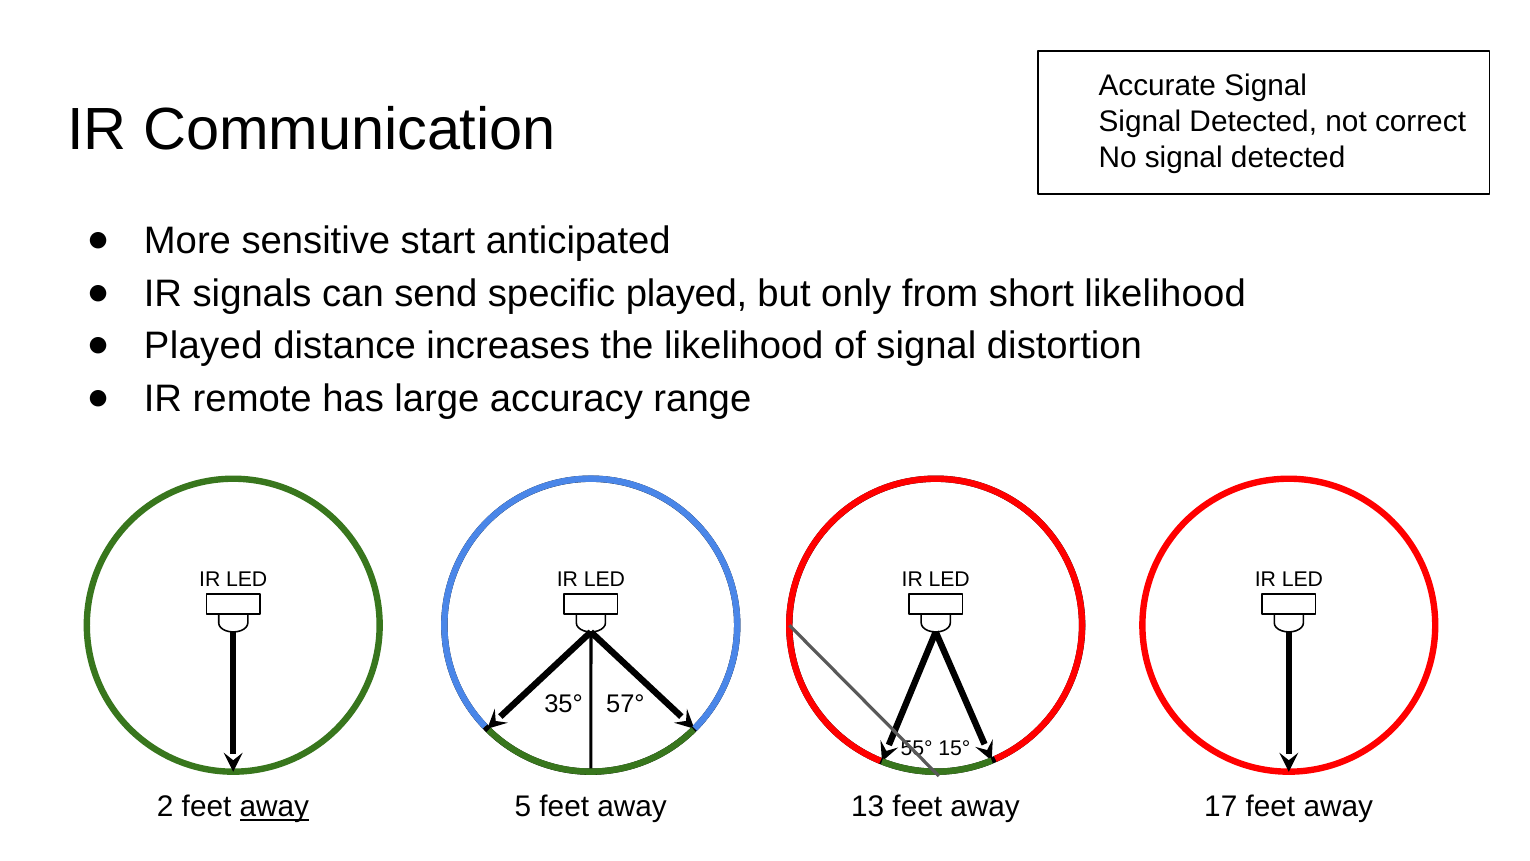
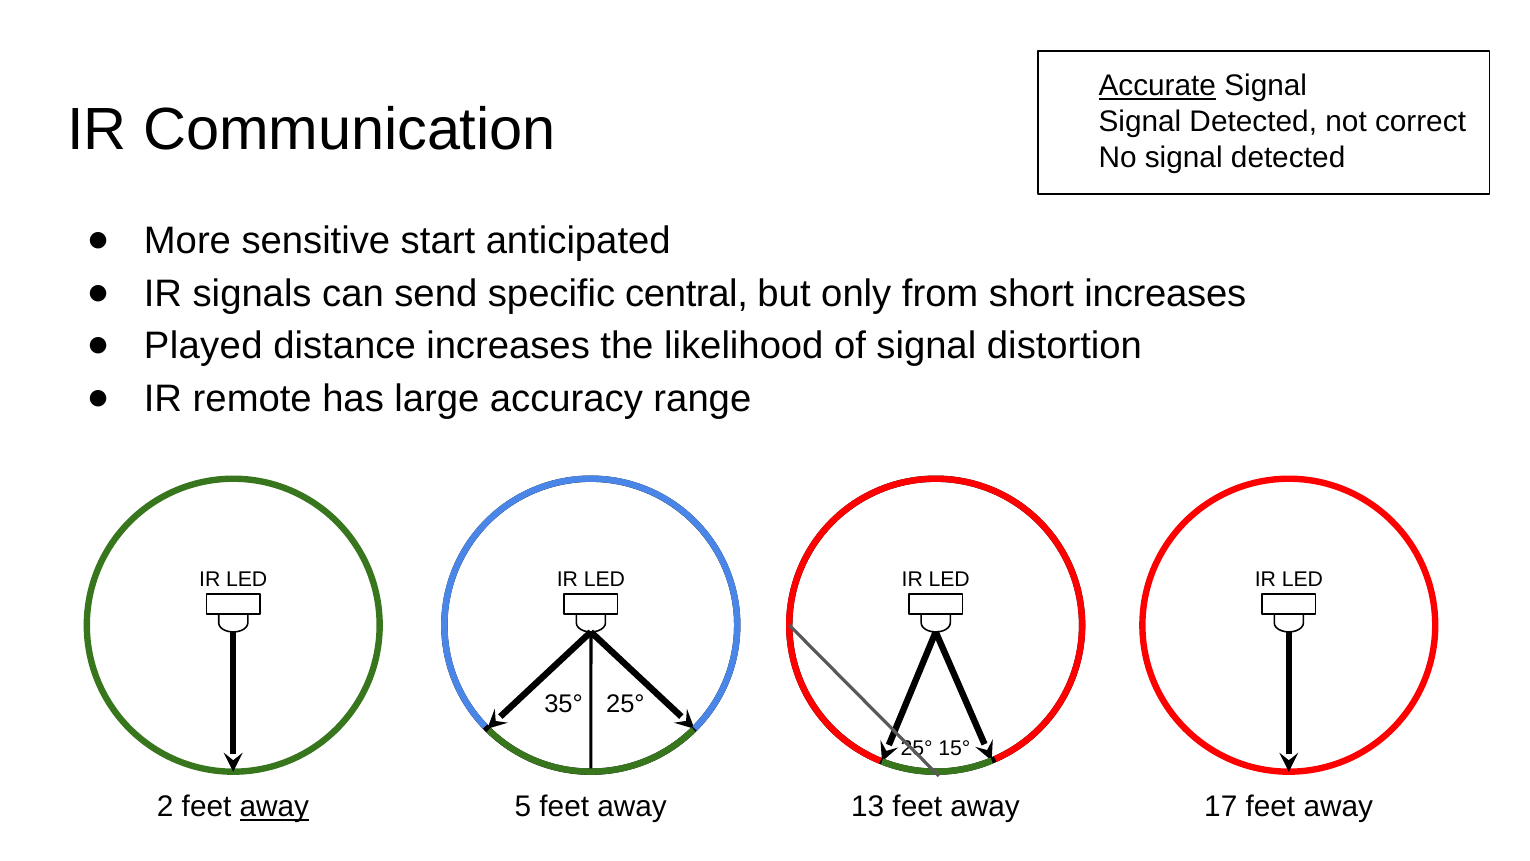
Accurate underline: none -> present
specific played: played -> central
short likelihood: likelihood -> increases
57° at (625, 704): 57° -> 25°
55° at (917, 748): 55° -> 25°
